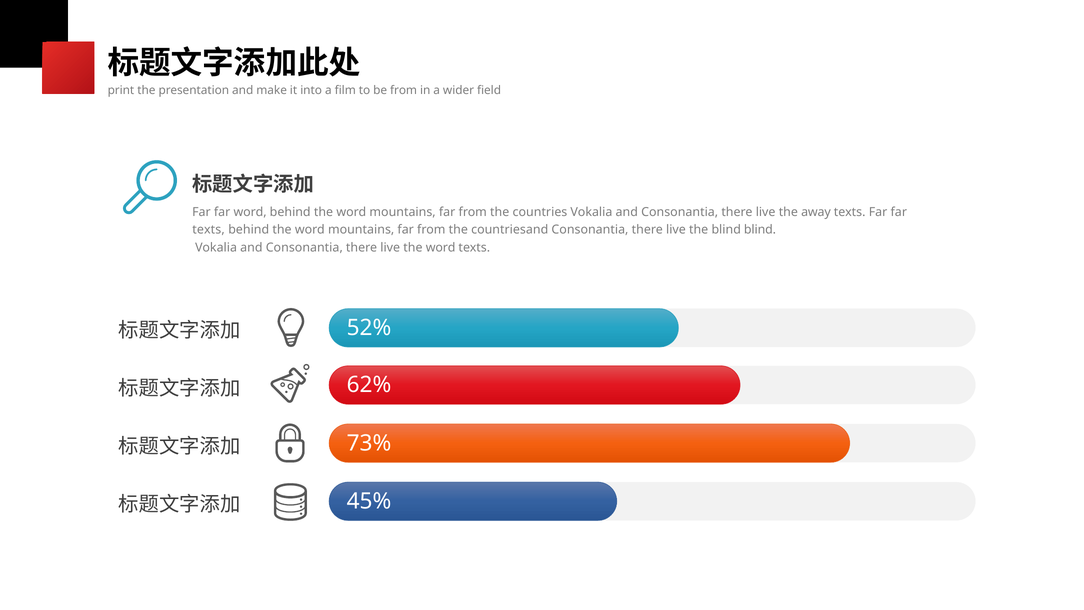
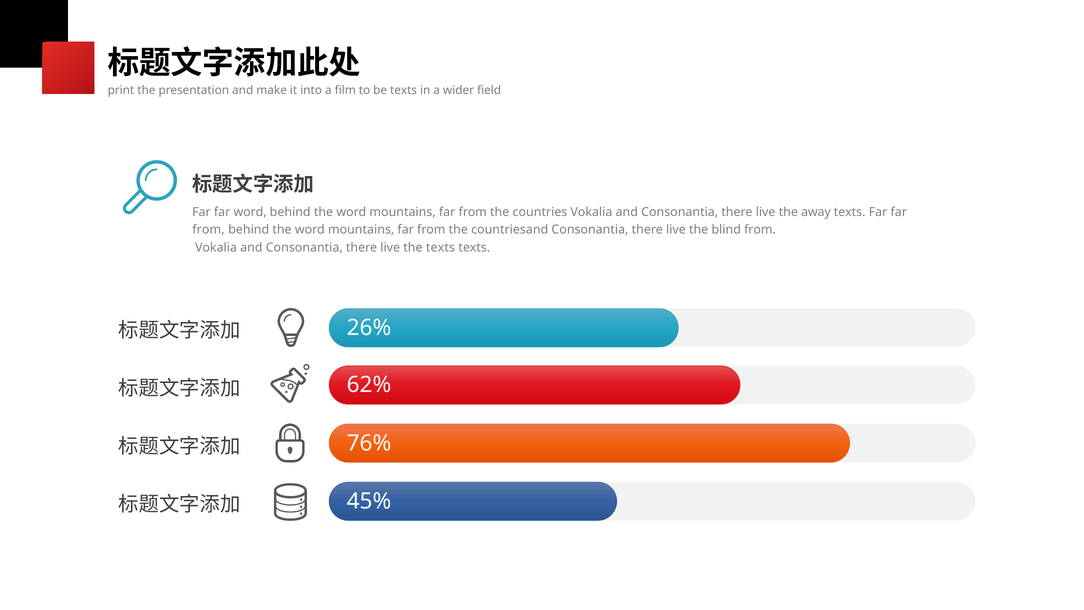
be from: from -> texts
texts at (209, 230): texts -> from
blind blind: blind -> from
live the word: word -> texts
52%: 52% -> 26%
73%: 73% -> 76%
